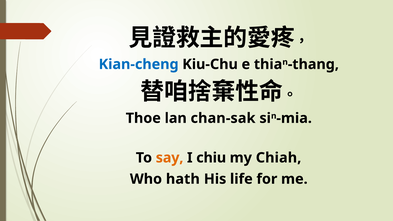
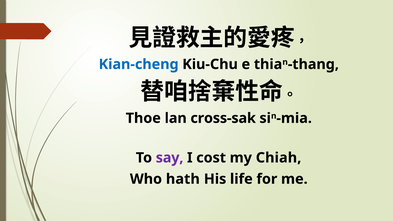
chan-sak: chan-sak -> cross-sak
say colour: orange -> purple
chiu: chiu -> cost
